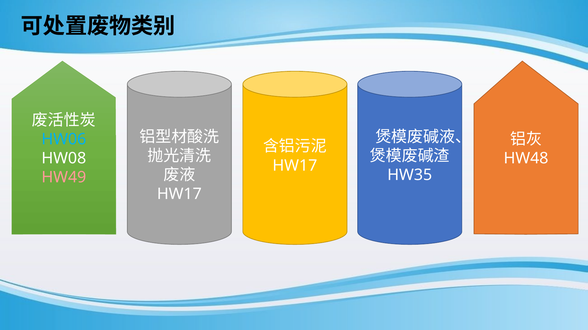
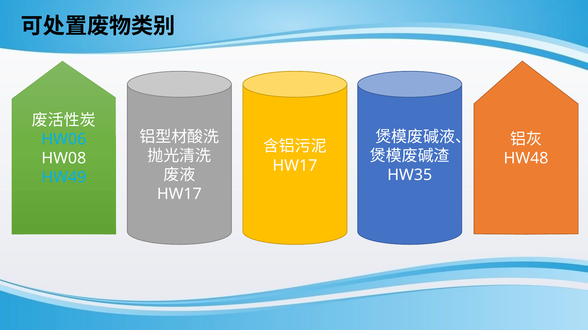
HW49 colour: pink -> light blue
